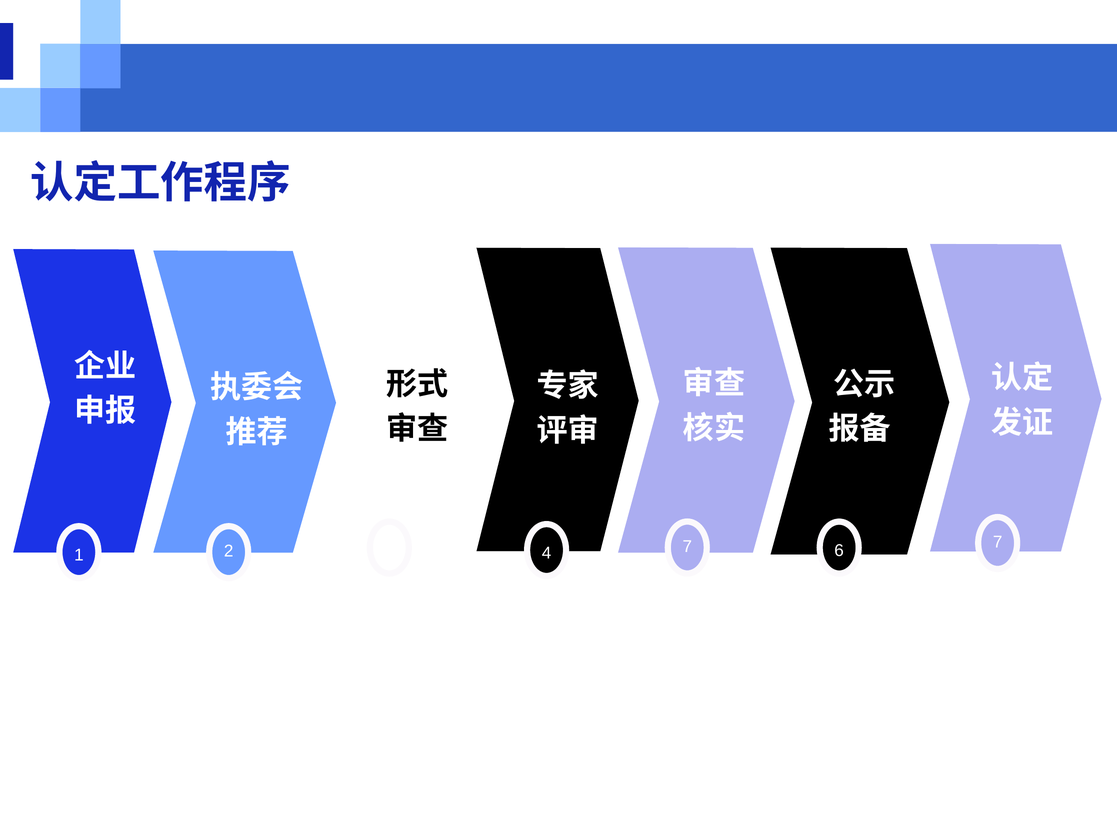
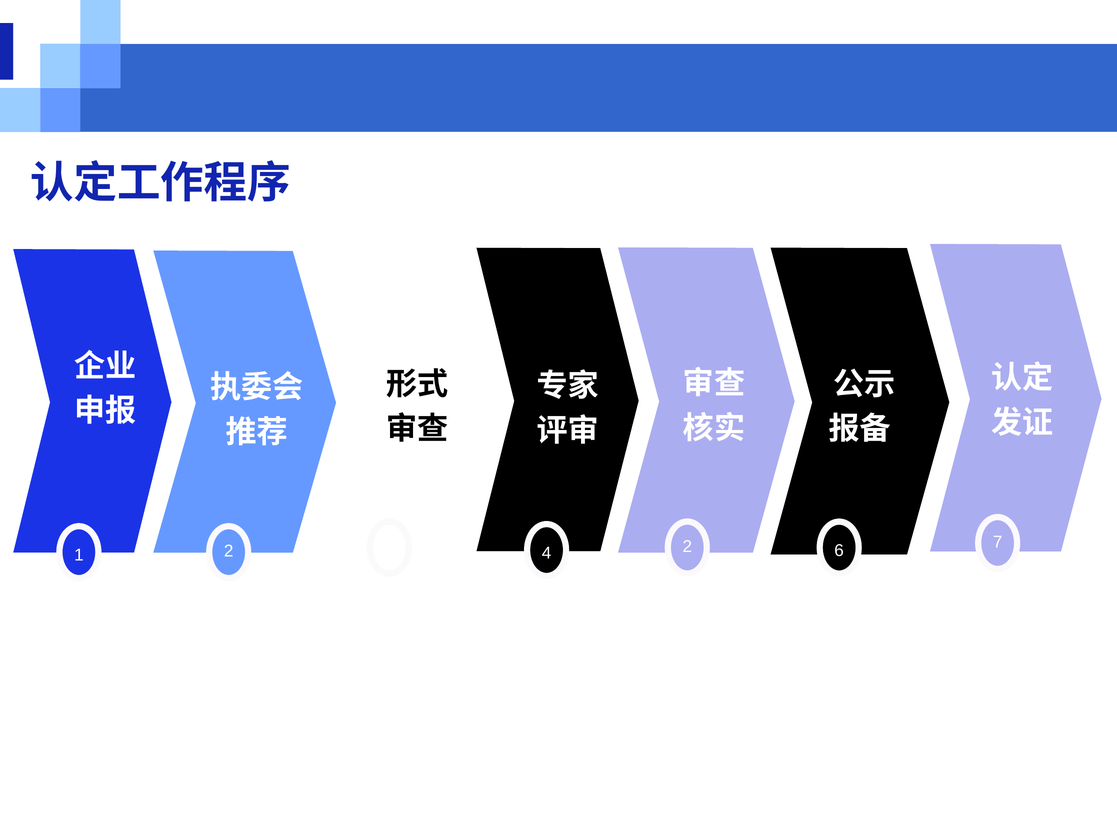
4 7: 7 -> 2
